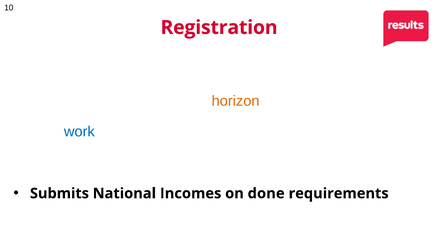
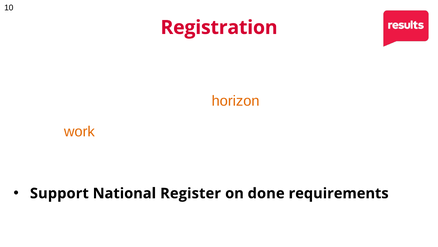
work colour: blue -> orange
Submits: Submits -> Support
Incomes: Incomes -> Register
